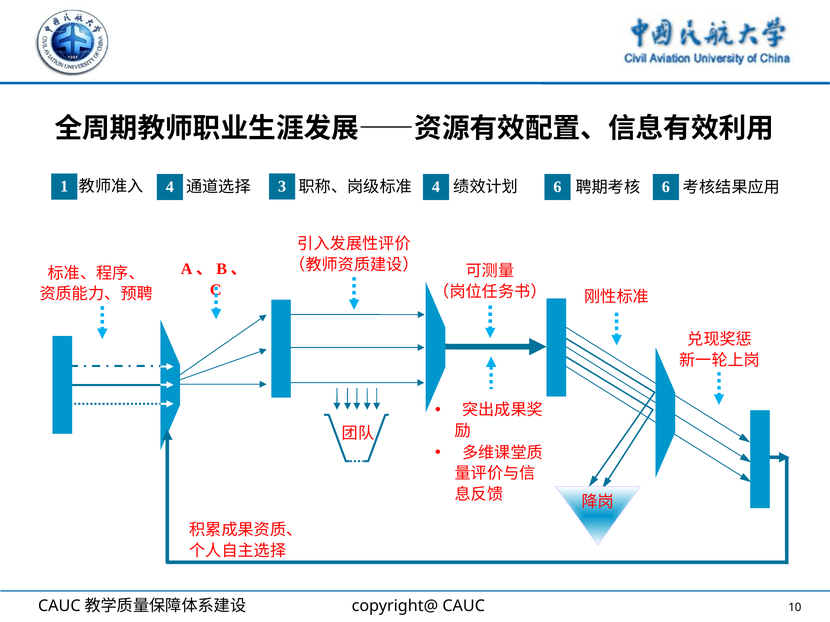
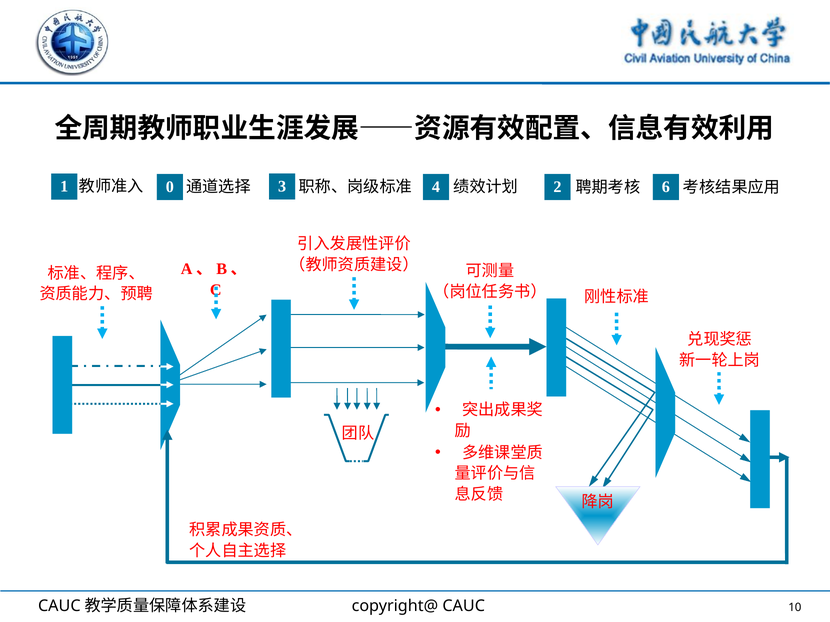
1 4: 4 -> 0
4 6: 6 -> 2
